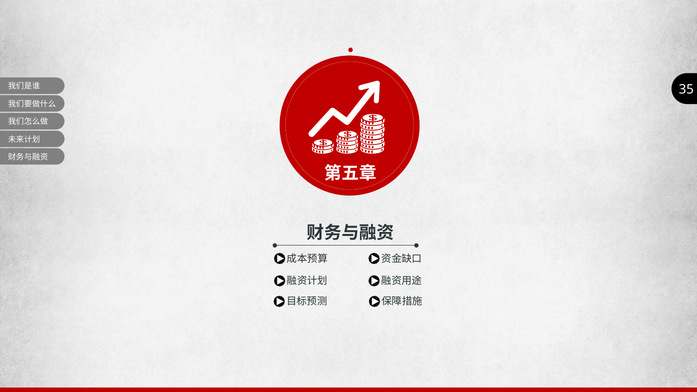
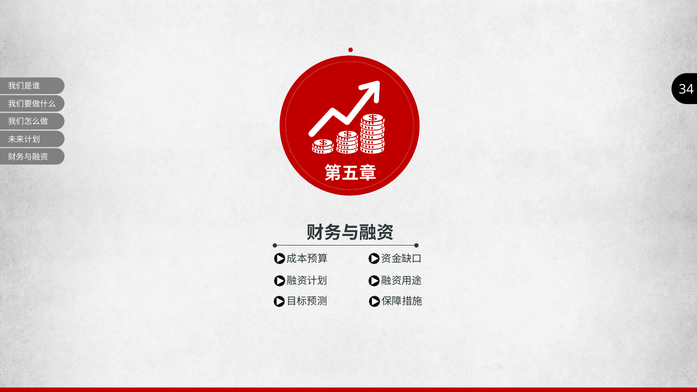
35: 35 -> 34
